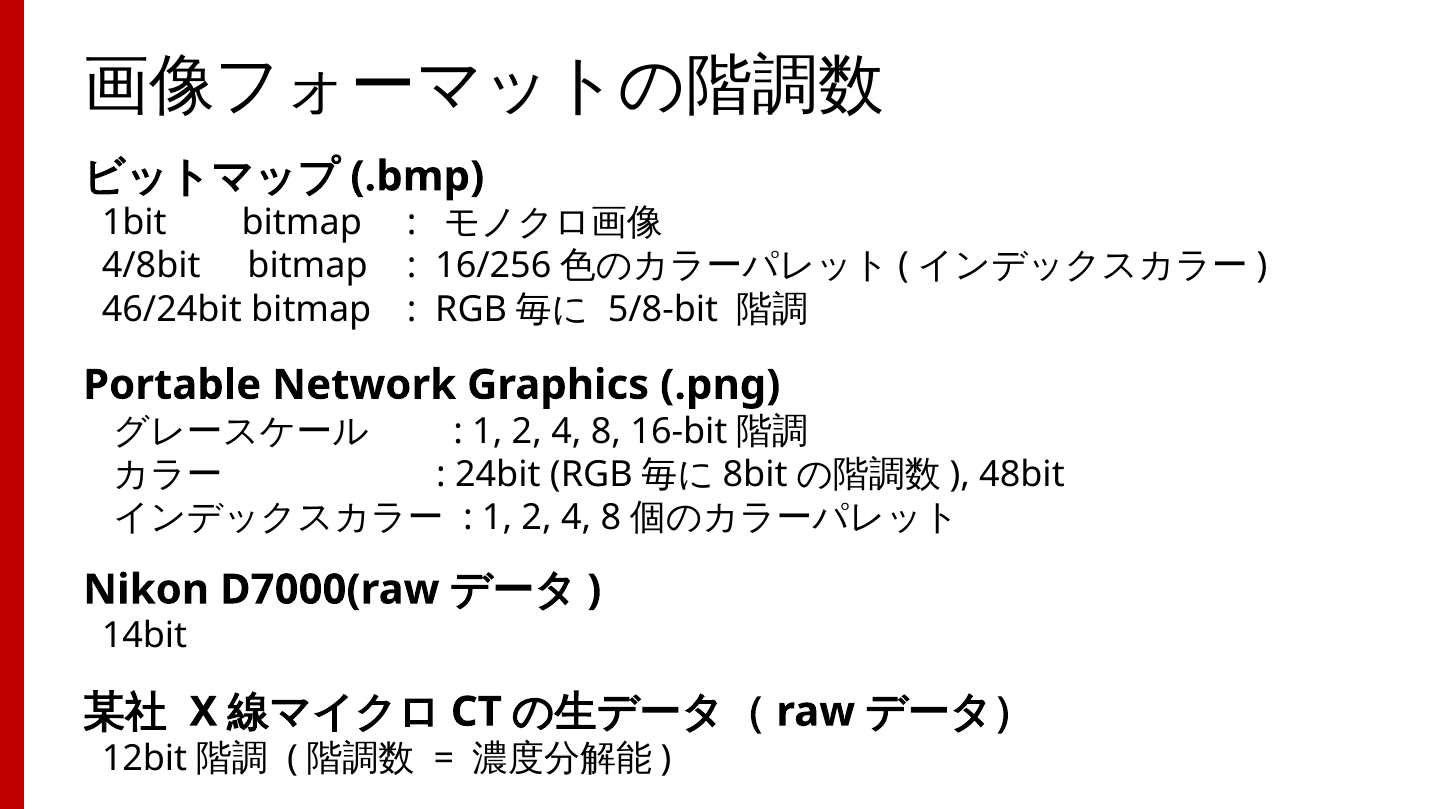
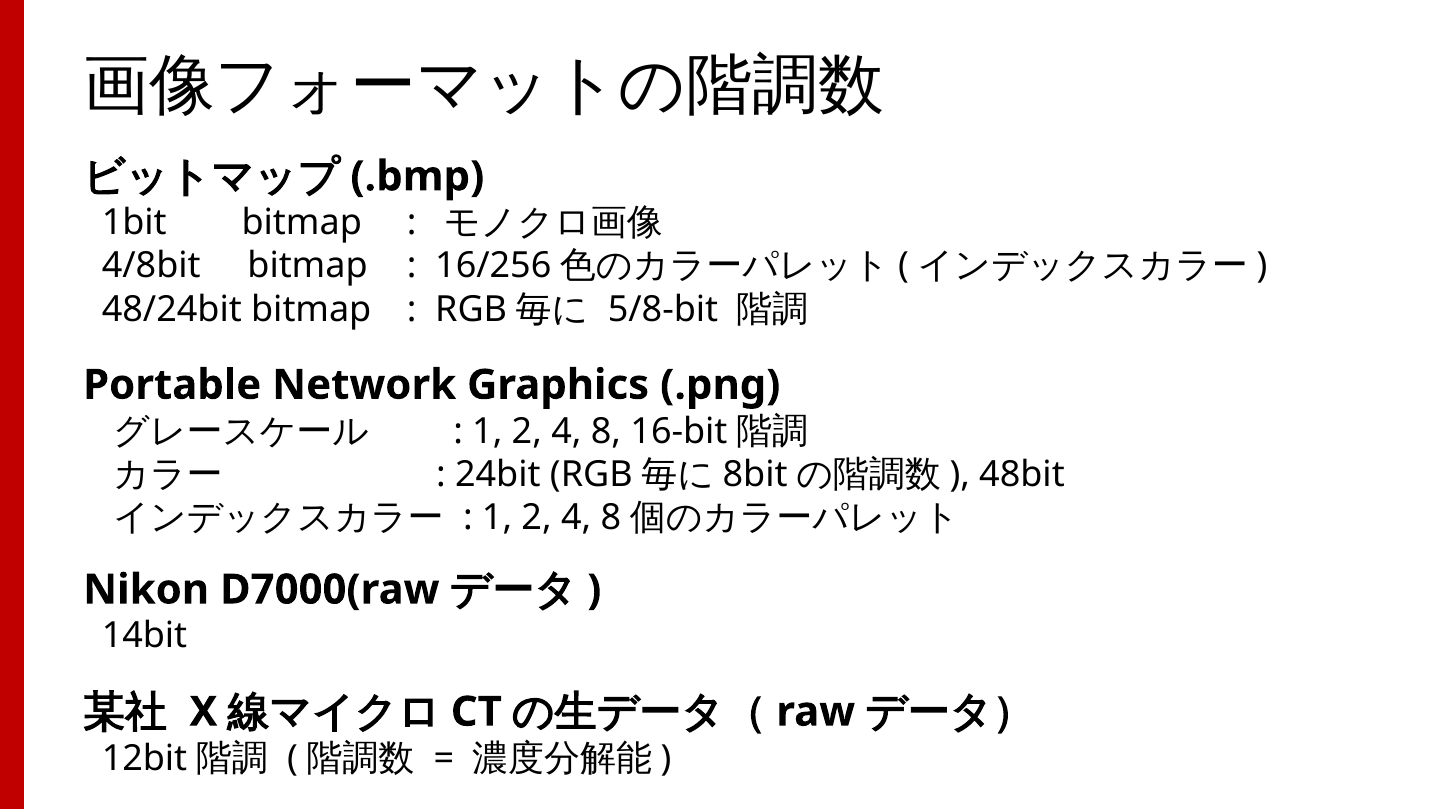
46/24bit: 46/24bit -> 48/24bit
